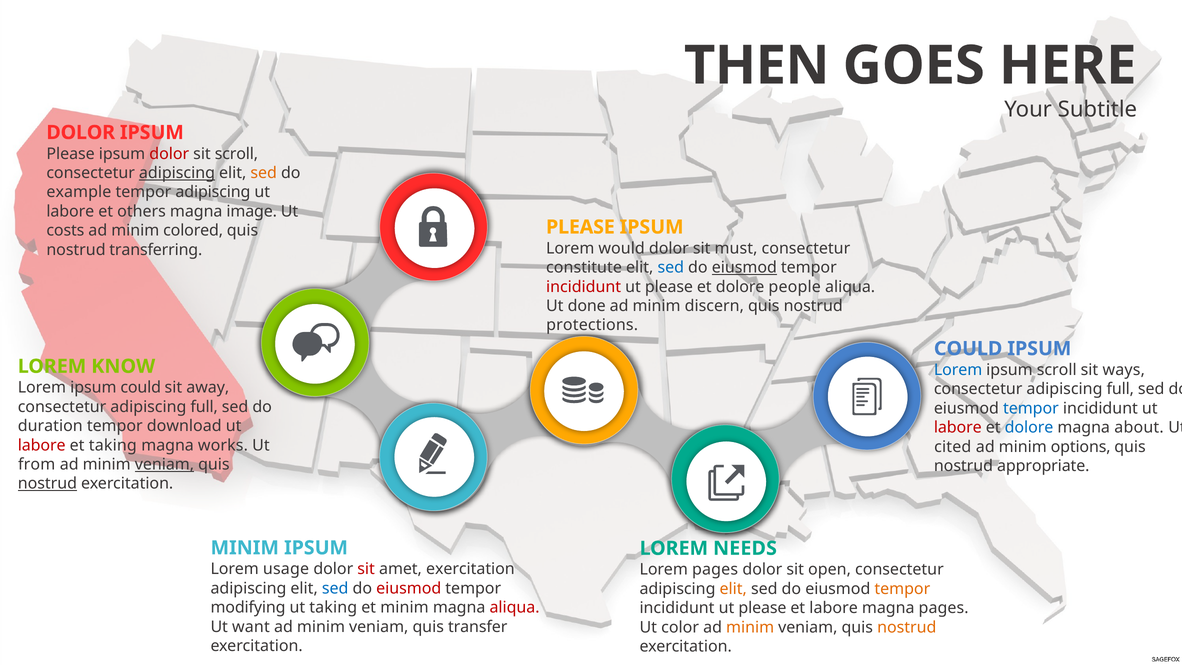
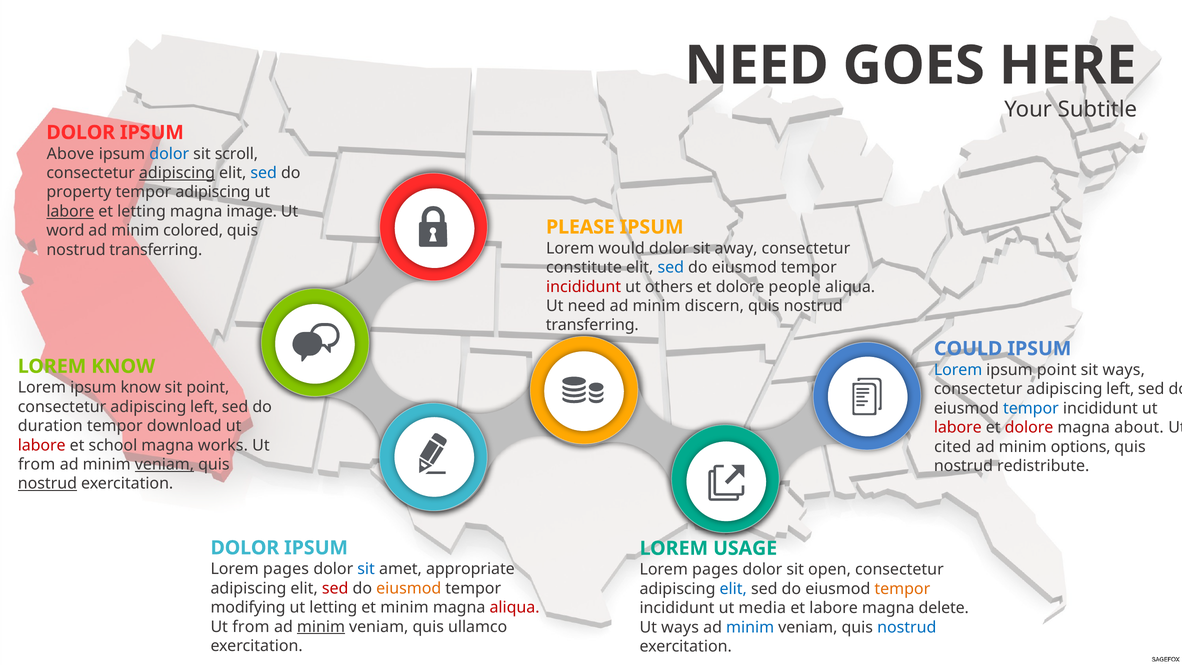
THEN at (757, 66): THEN -> NEED
Please at (71, 154): Please -> Above
dolor at (169, 154) colour: red -> blue
sed at (264, 173) colour: orange -> blue
example: example -> property
labore at (70, 211) underline: none -> present
et others: others -> letting
costs: costs -> word
must: must -> away
eiusmod at (744, 267) underline: present -> none
please at (669, 287): please -> others
Ut done: done -> need
protections at (592, 325): protections -> transferring
ipsum scroll: scroll -> point
ipsum could: could -> know
sit away: away -> point
full at (1120, 389): full -> left
full at (204, 407): full -> left
dolore at (1029, 427) colour: blue -> red
et taking: taking -> school
appropriate: appropriate -> redistribute
MINIM at (245, 548): MINIM -> DOLOR
NEEDS: NEEDS -> USAGE
usage at (286, 569): usage -> pages
sit at (366, 569) colour: red -> blue
amet exercitation: exercitation -> appropriate
sed at (335, 588) colour: blue -> red
eiusmod at (409, 588) colour: red -> orange
elit at (733, 589) colour: orange -> blue
ut taking: taking -> letting
please at (762, 608): please -> media
magna pages: pages -> delete
want at (251, 627): want -> from
minim at (321, 627) underline: none -> present
transfer: transfer -> ullamco
Ut color: color -> ways
minim at (750, 627) colour: orange -> blue
nostrud at (907, 627) colour: orange -> blue
